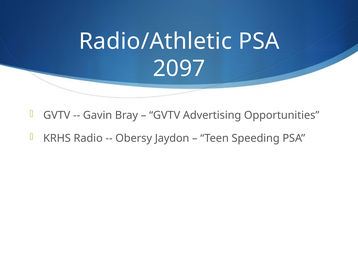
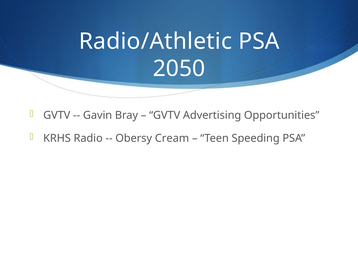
2097: 2097 -> 2050
Jaydon: Jaydon -> Cream
